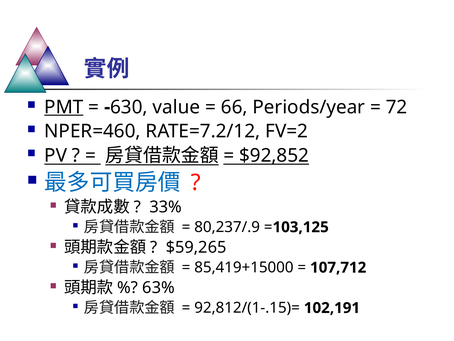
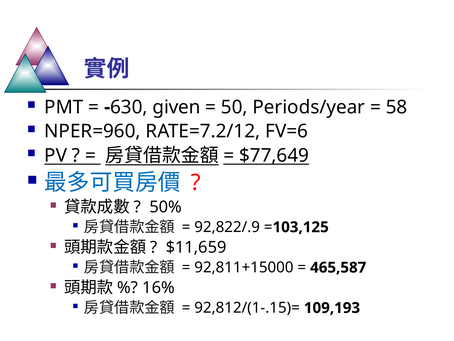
PMT underline: present -> none
value: value -> given
66: 66 -> 50
72: 72 -> 58
NPER=460: NPER=460 -> NPER=960
FV=2: FV=2 -> FV=6
$92,852: $92,852 -> $77,649
33%: 33% -> 50%
80,237/.9: 80,237/.9 -> 92,822/.9
$59,265: $59,265 -> $11,659
85,419+15000: 85,419+15000 -> 92,811+15000
107,712: 107,712 -> 465,587
63%: 63% -> 16%
102,191: 102,191 -> 109,193
